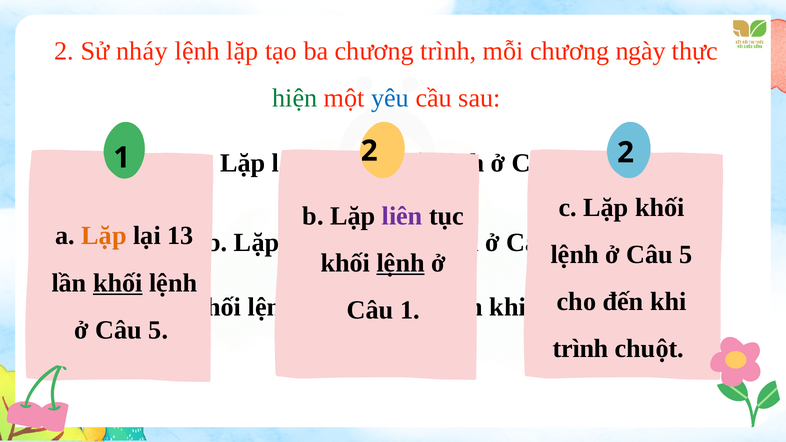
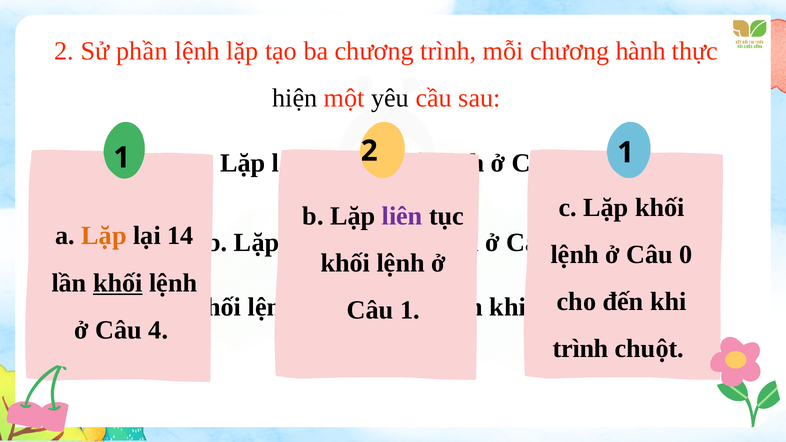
Sử nháy: nháy -> phần
ngày: ngày -> hành
hiện colour: green -> black
yêu colour: blue -> black
2 at (626, 153): 2 -> 1
13: 13 -> 14
5 at (686, 255): 5 -> 0
lệnh at (401, 263) underline: present -> none
5 at (158, 330): 5 -> 4
